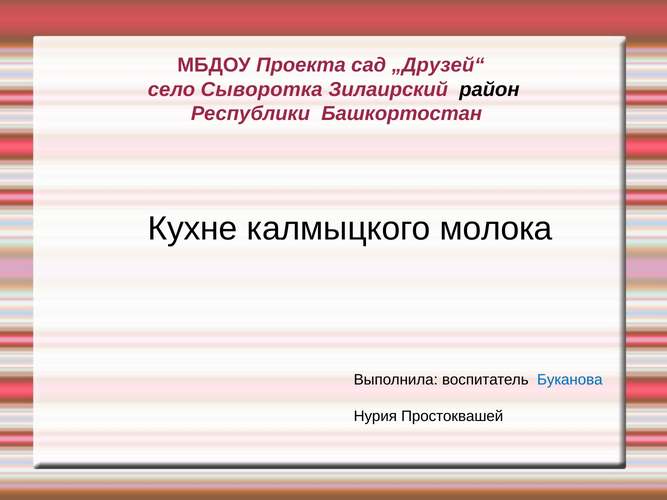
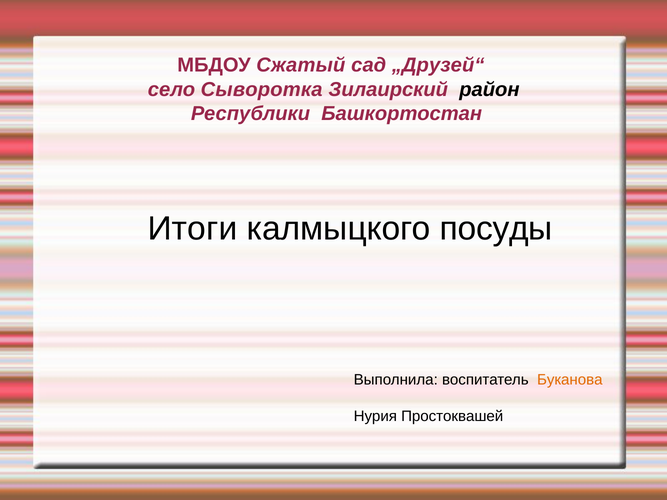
Проекта: Проекта -> Сжатый
Кухне: Кухне -> Итоги
молока: молока -> посуды
Буканова colour: blue -> orange
